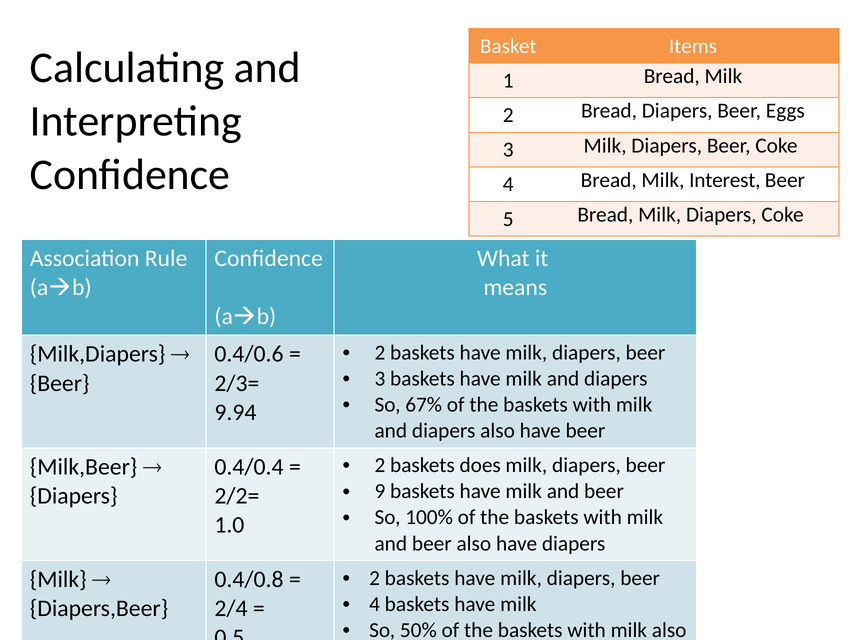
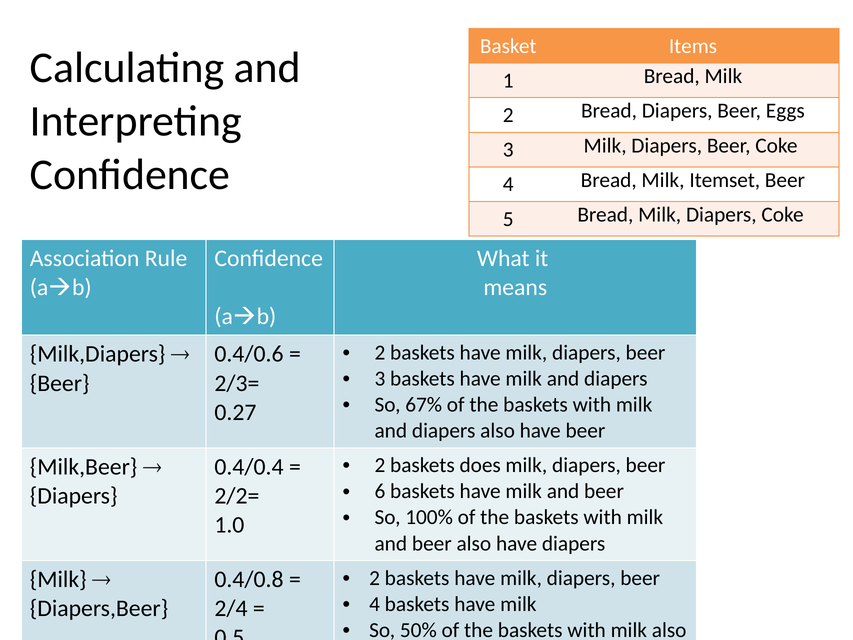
Interest: Interest -> Itemset
9.94: 9.94 -> 0.27
9: 9 -> 6
